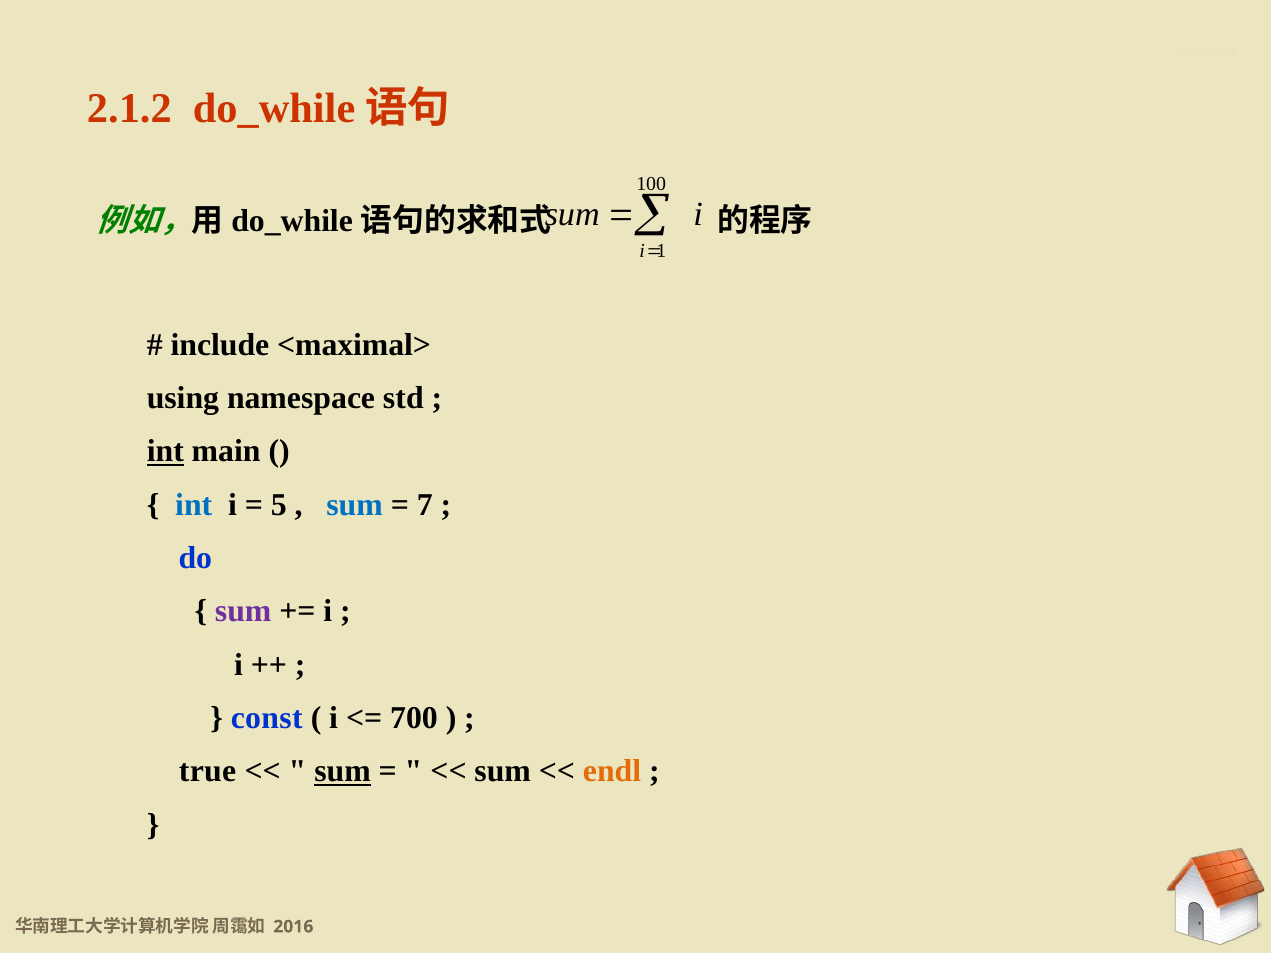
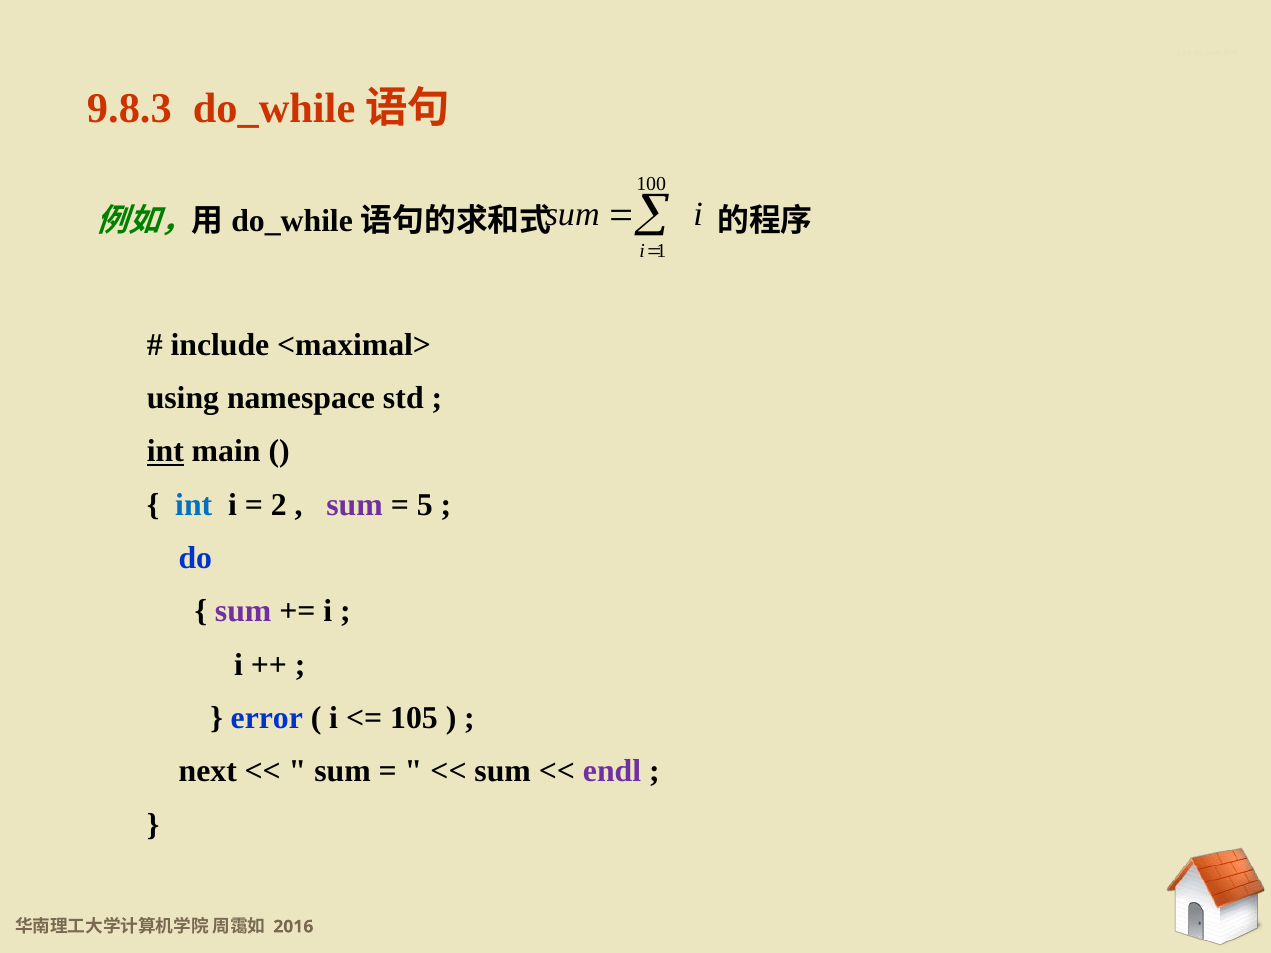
2.1.2: 2.1.2 -> 9.8.3
5: 5 -> 2
sum at (355, 505) colour: blue -> purple
7: 7 -> 5
const: const -> error
700: 700 -> 105
true: true -> next
sum at (343, 772) underline: present -> none
endl colour: orange -> purple
